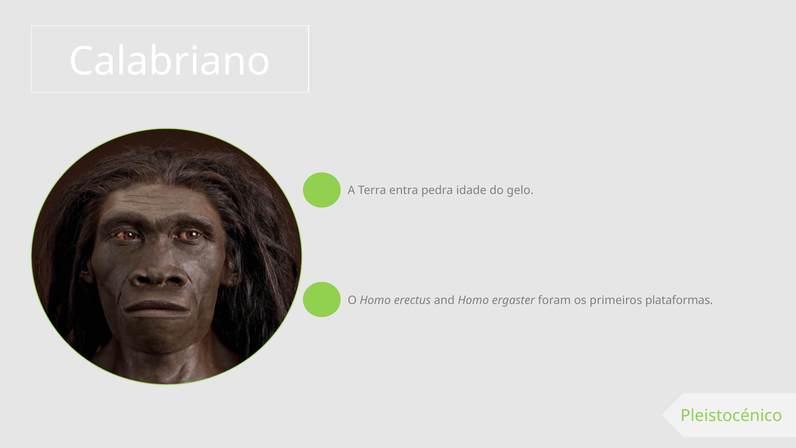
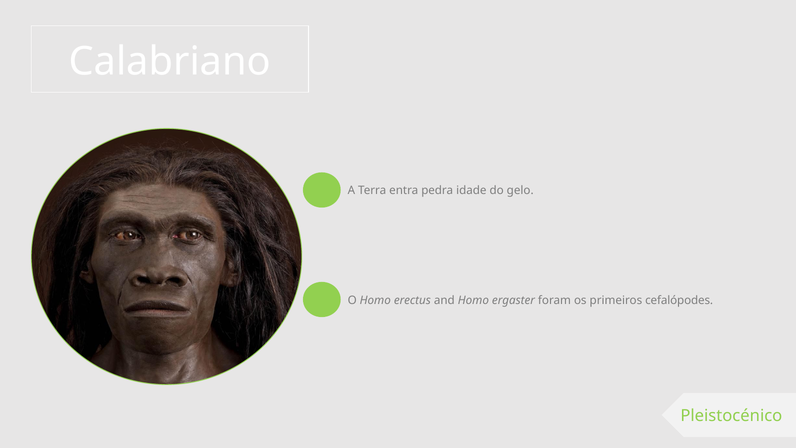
plataformas: plataformas -> cefalópodes
